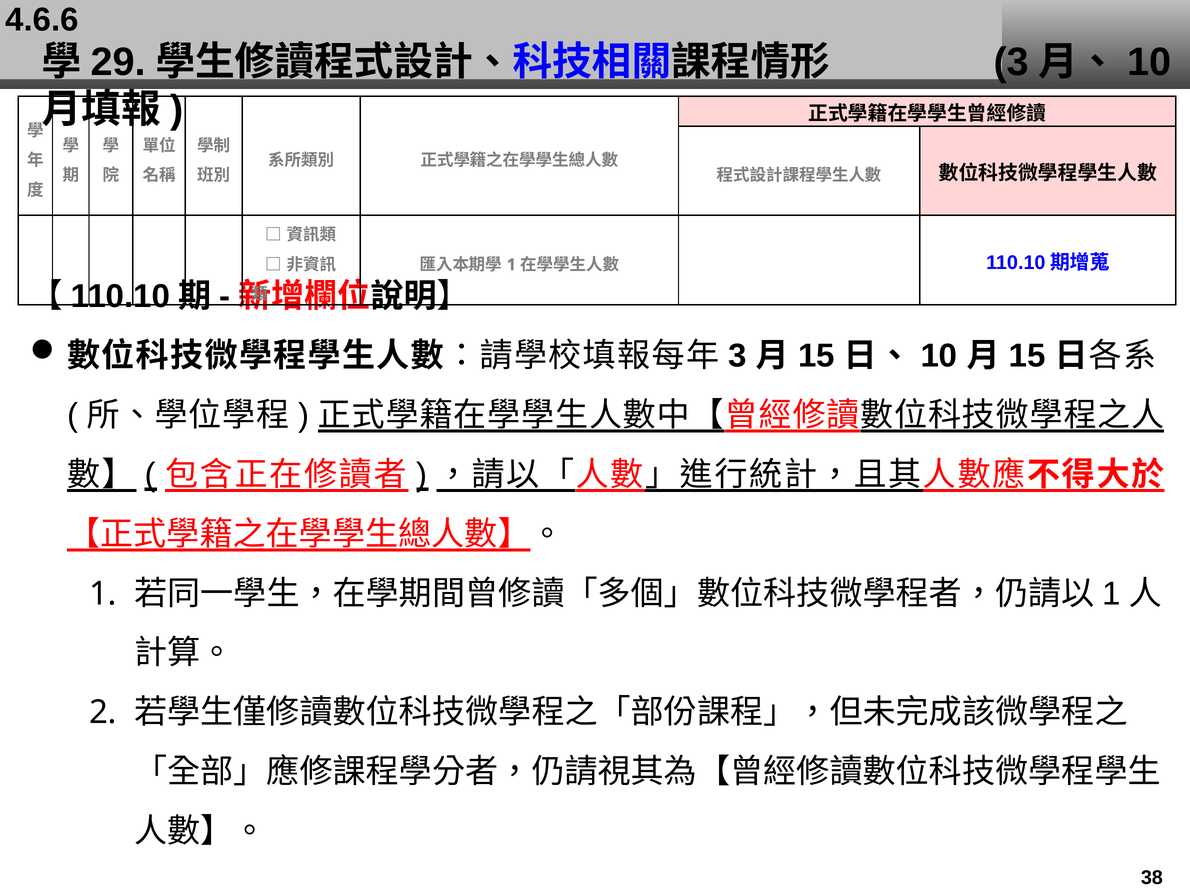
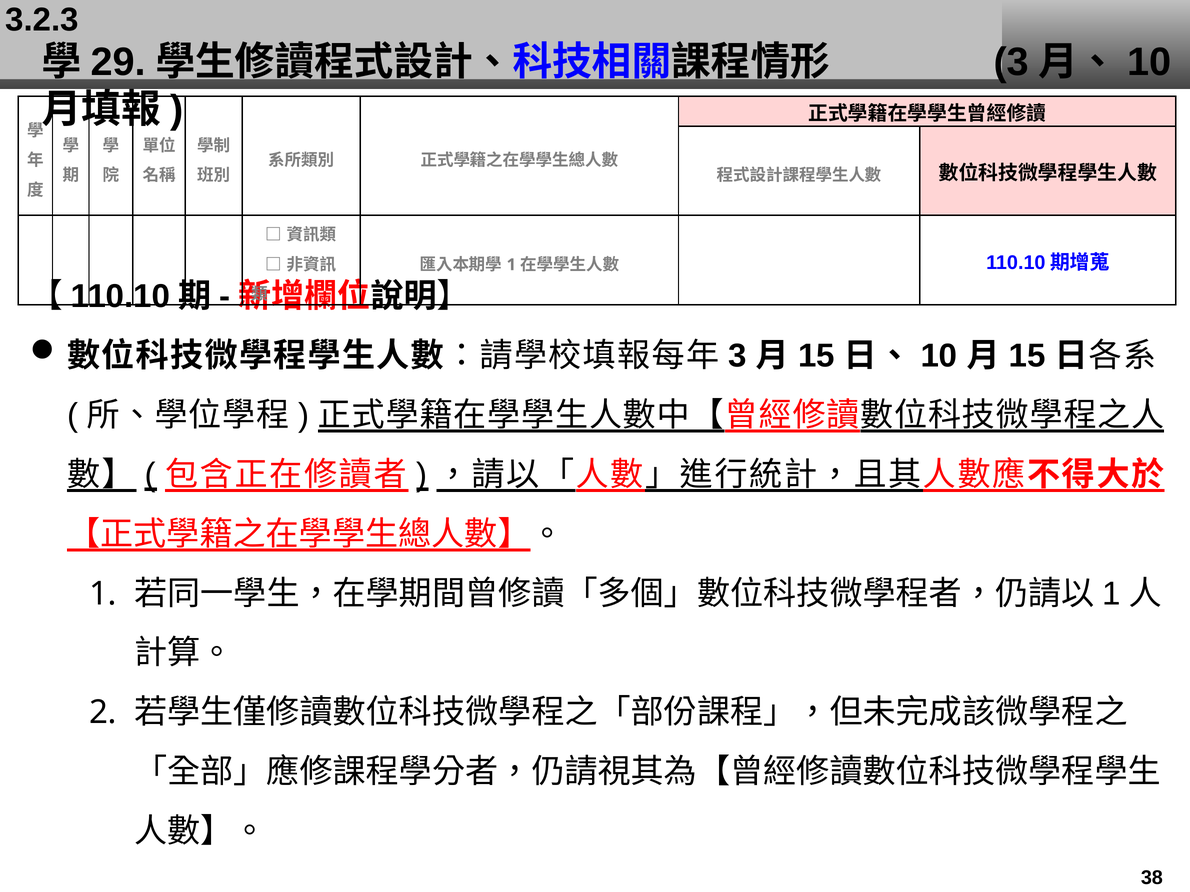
4.6.6: 4.6.6 -> 3.2.3
